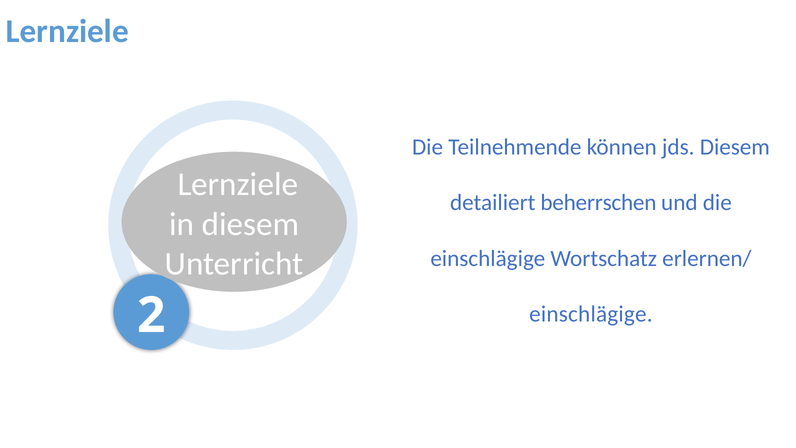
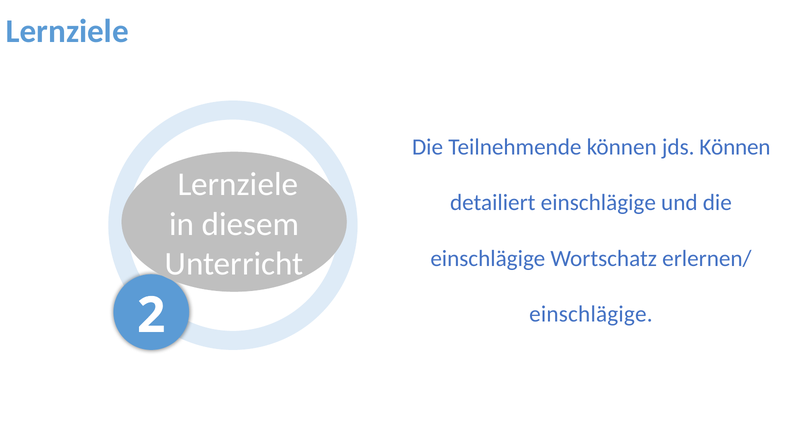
jds Diesem: Diesem -> Können
detailiert beherrschen: beherrschen -> einschlägige
